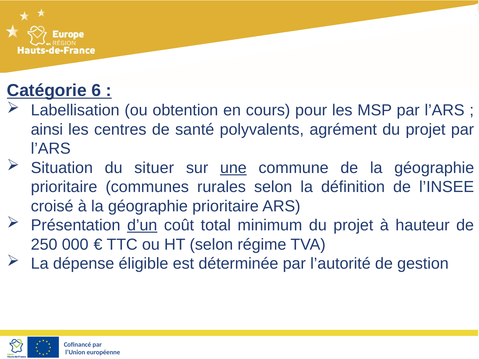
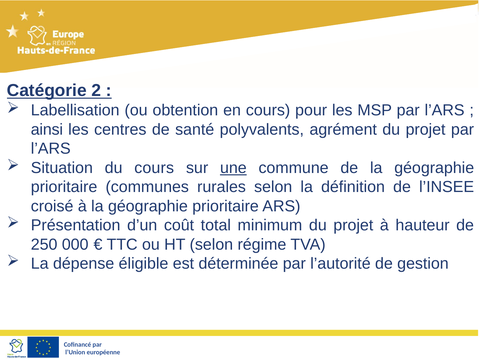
6: 6 -> 2
du situer: situer -> cours
d’un underline: present -> none
